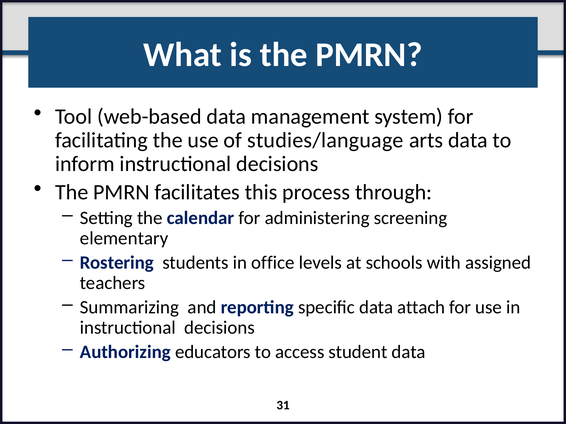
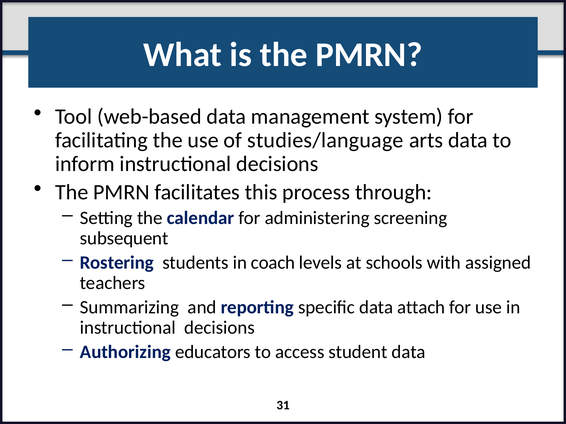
elementary: elementary -> subsequent
office: office -> coach
